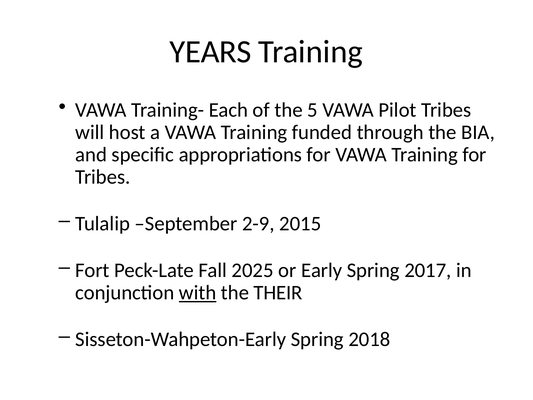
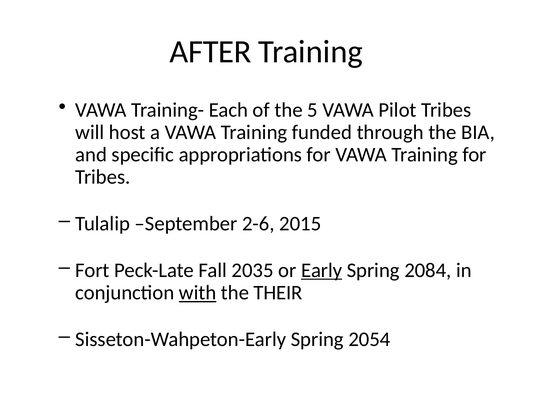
YEARS: YEARS -> AFTER
2-9: 2-9 -> 2-6
2025: 2025 -> 2035
Early underline: none -> present
2017: 2017 -> 2084
2018: 2018 -> 2054
